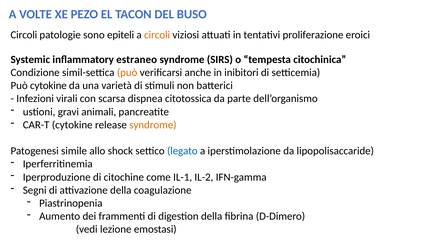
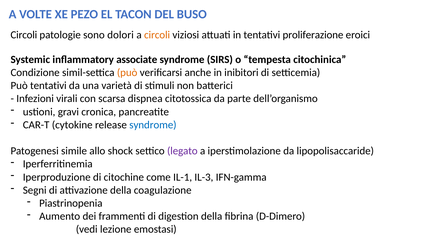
epiteli: epiteli -> dolori
estraneo: estraneo -> associate
Può cytokine: cytokine -> tentativi
animali: animali -> cronica
syndrome at (153, 125) colour: orange -> blue
legato colour: blue -> purple
IL-2: IL-2 -> IL-3
